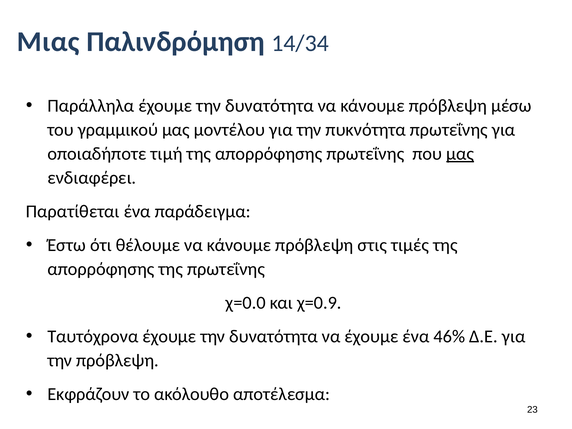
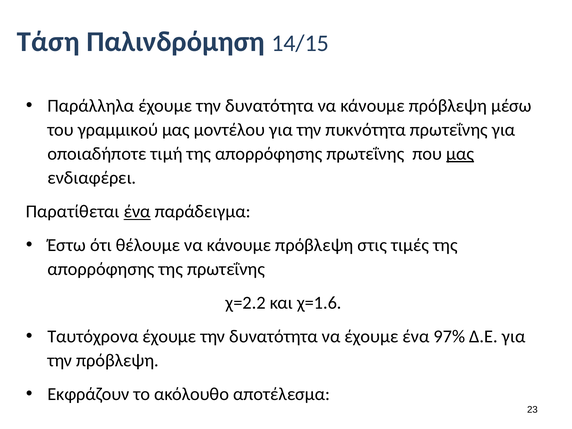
Μιας: Μιας -> Τάση
14/34: 14/34 -> 14/15
ένα at (137, 212) underline: none -> present
χ=0.0: χ=0.0 -> χ=2.2
χ=0.9: χ=0.9 -> χ=1.6
46%: 46% -> 97%
